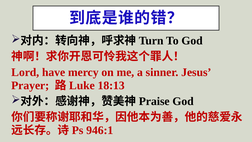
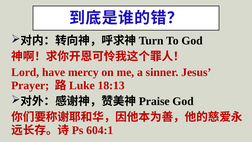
946:1: 946:1 -> 604:1
